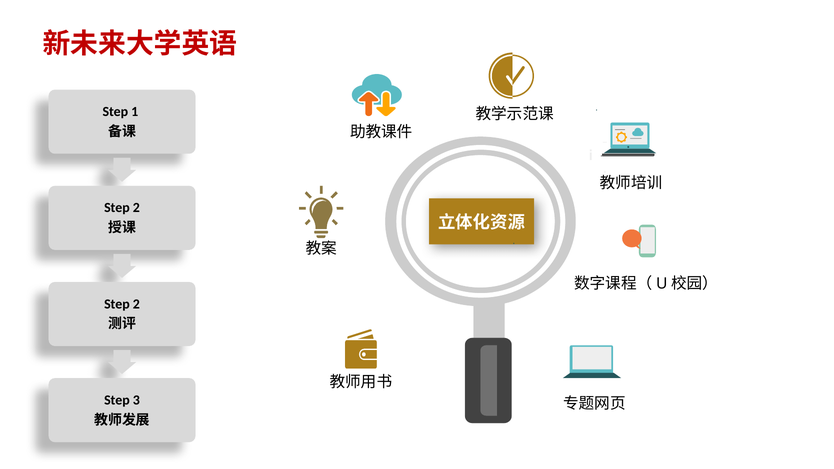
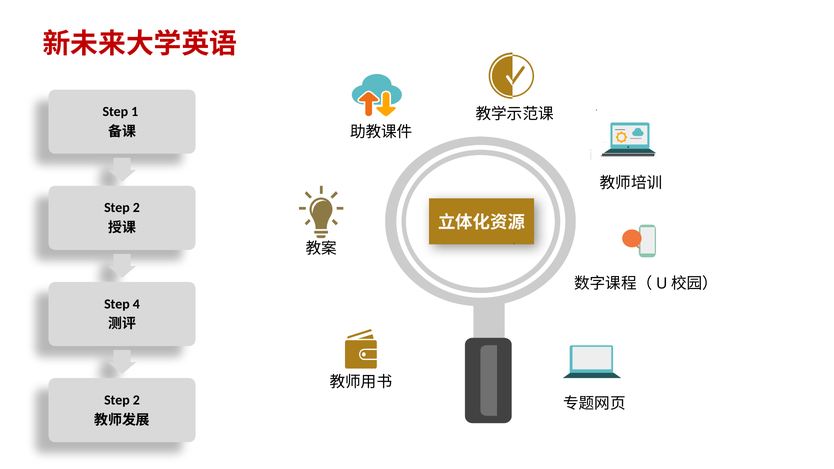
2 at (136, 304): 2 -> 4
3 at (136, 400): 3 -> 2
